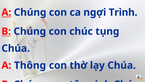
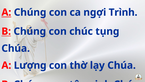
Thông: Thông -> Lượng
